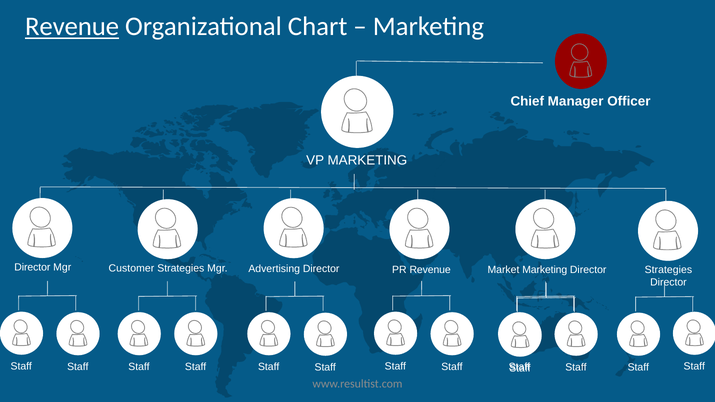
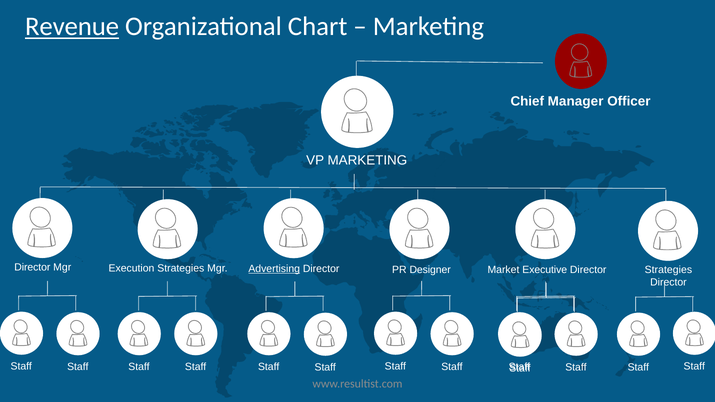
Customer: Customer -> Execution
Advertising underline: none -> present
PR Revenue: Revenue -> Designer
Market Marketing: Marketing -> Executive
